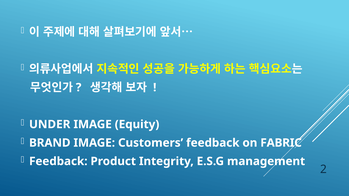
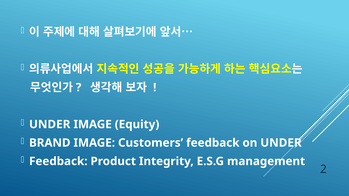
on FABRIC: FABRIC -> UNDER
